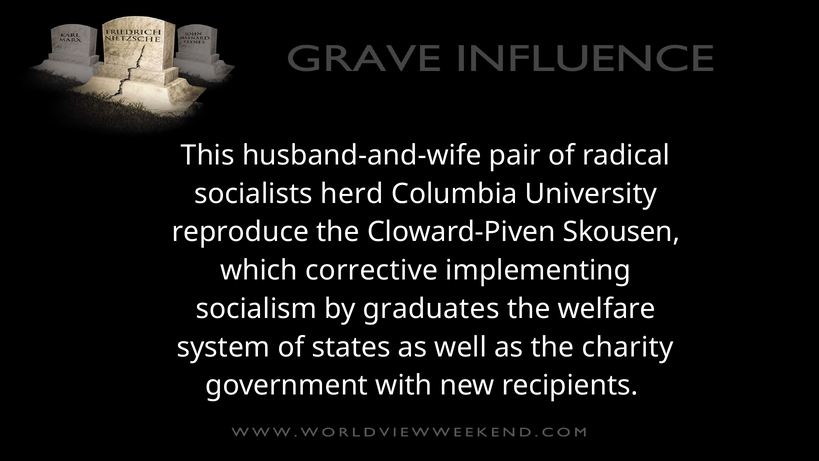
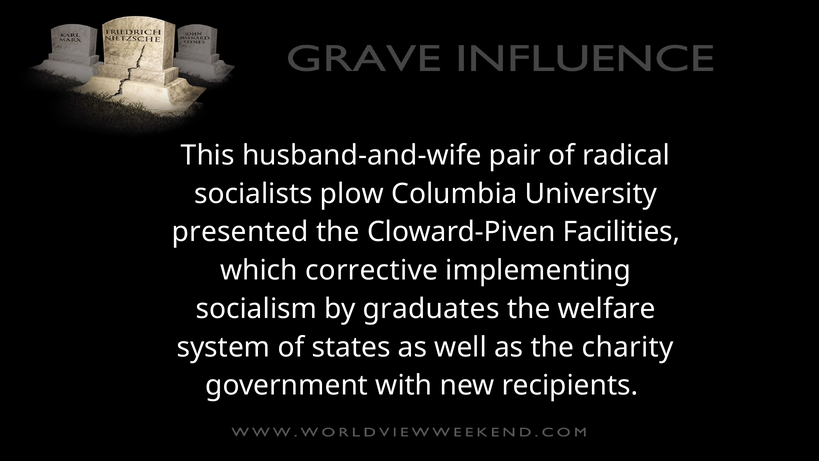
herd: herd -> plow
reproduce: reproduce -> presented
Skousen: Skousen -> Facilities
